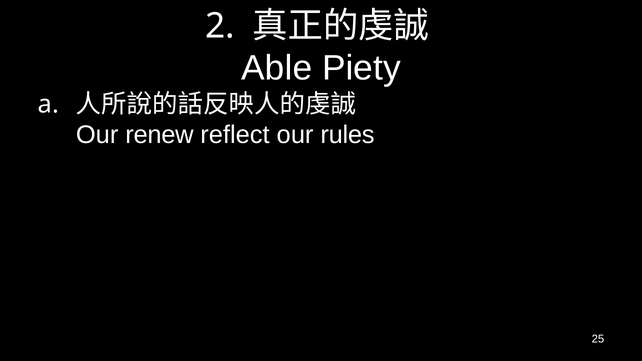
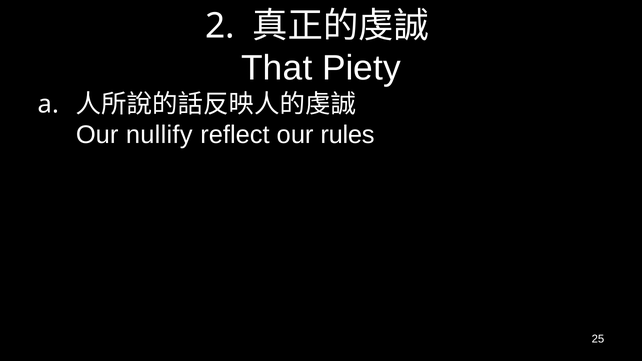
Able: Able -> That
renew: renew -> nullify
